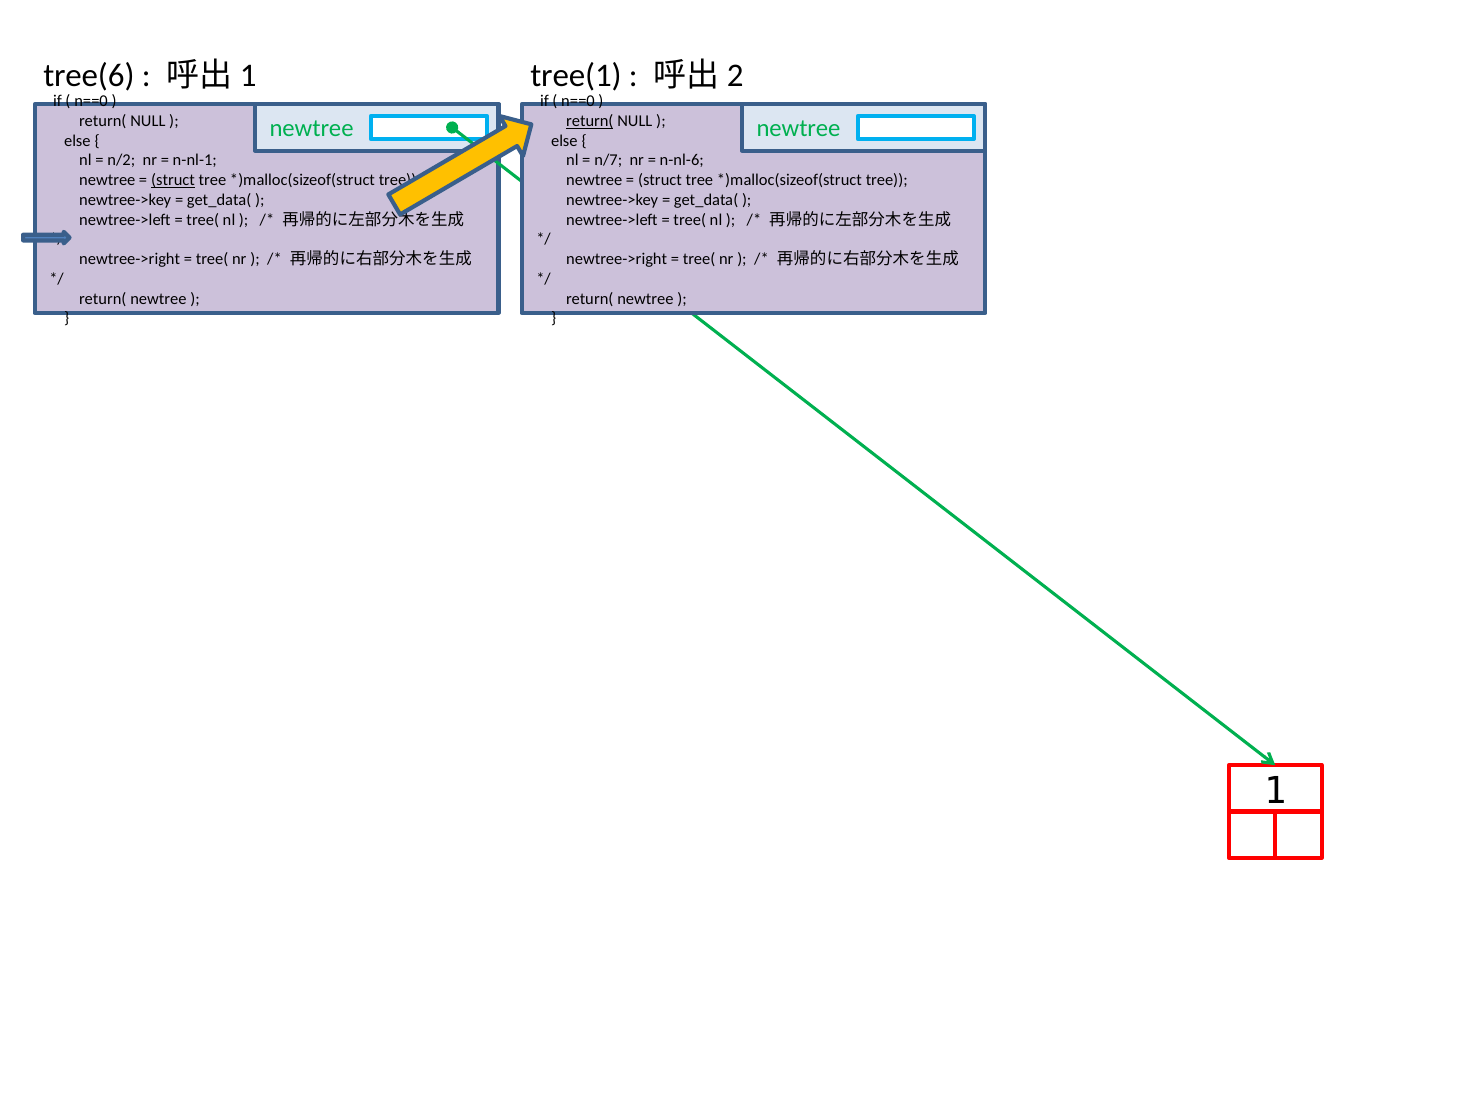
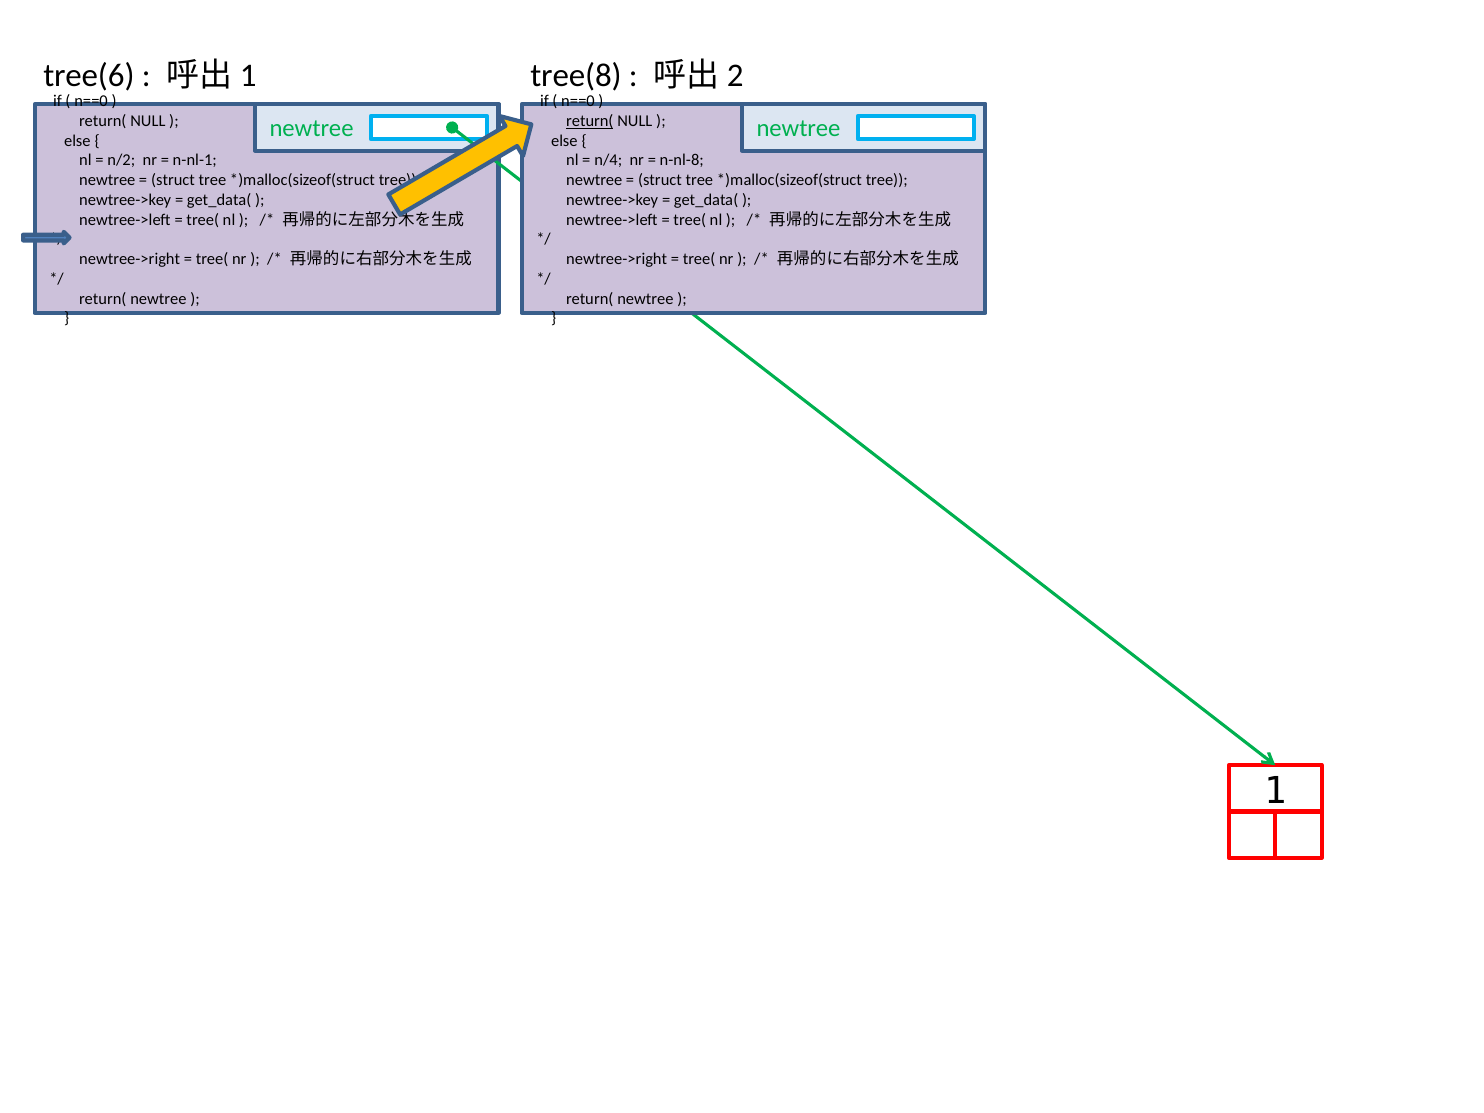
tree(1: tree(1 -> tree(8
n/7: n/7 -> n/4
n-nl-6: n-nl-6 -> n-nl-8
struct at (173, 180) underline: present -> none
